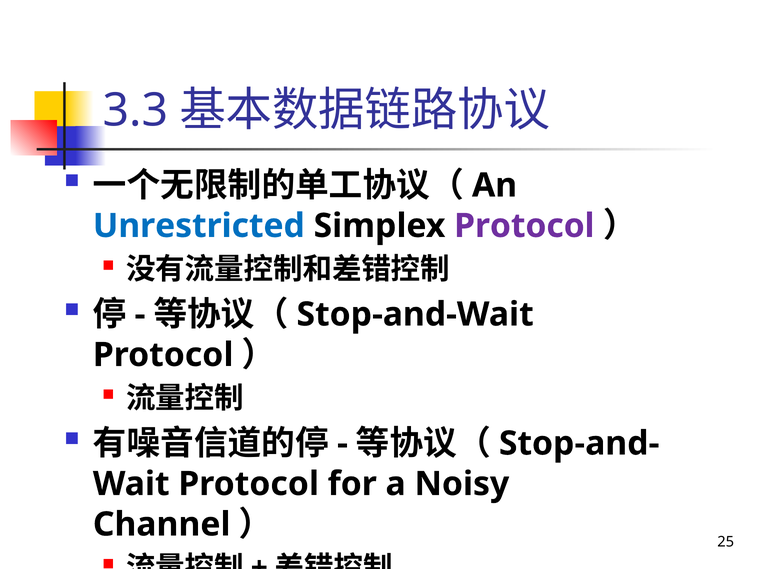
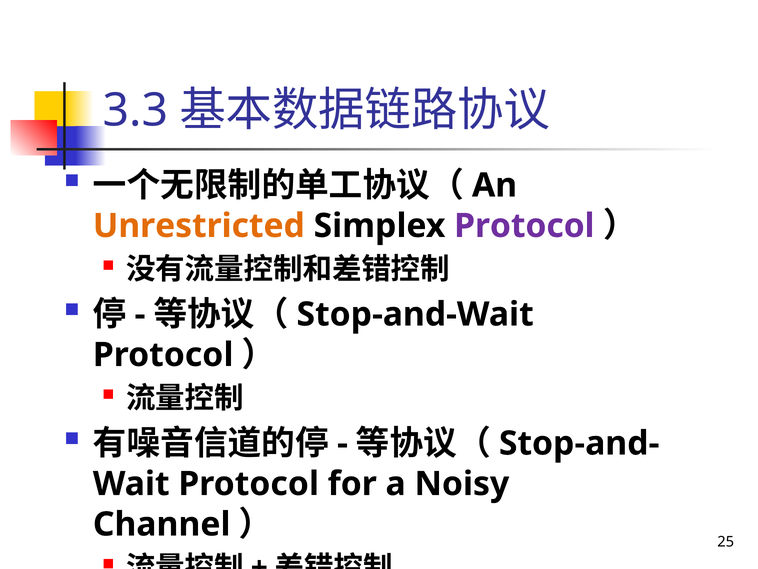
Unrestricted colour: blue -> orange
